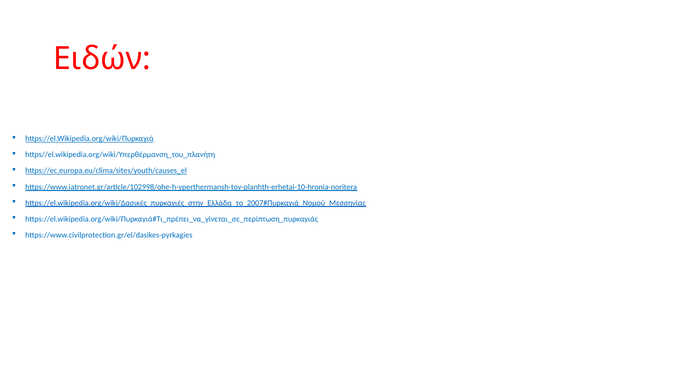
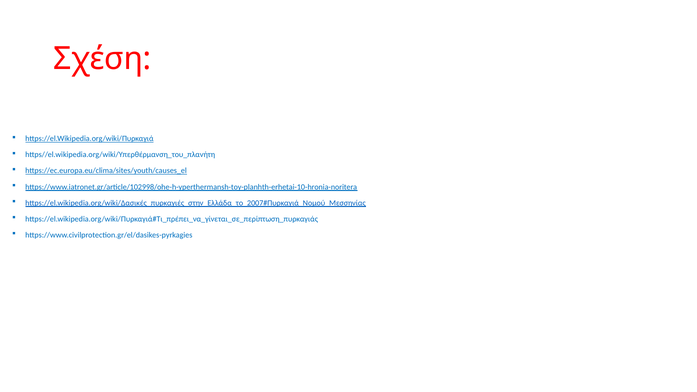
Ειδών: Ειδών -> Σχέση
